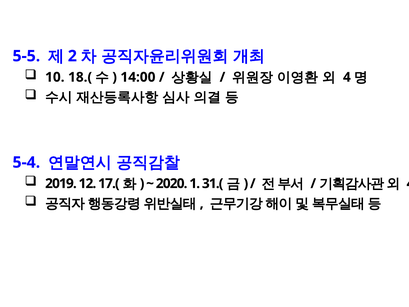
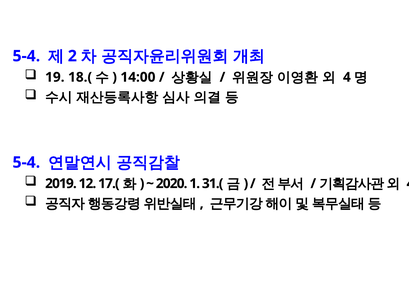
5-5 at (26, 56): 5-5 -> 5-4
10: 10 -> 19
